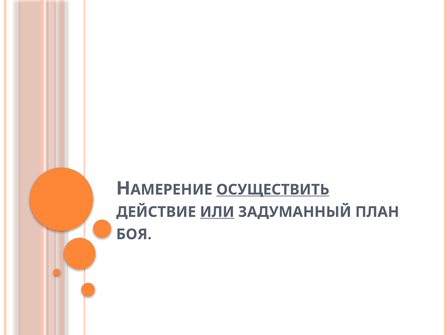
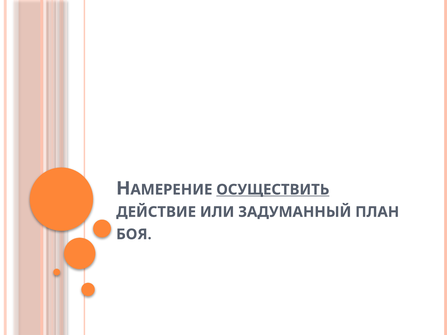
ИЛИ underline: present -> none
